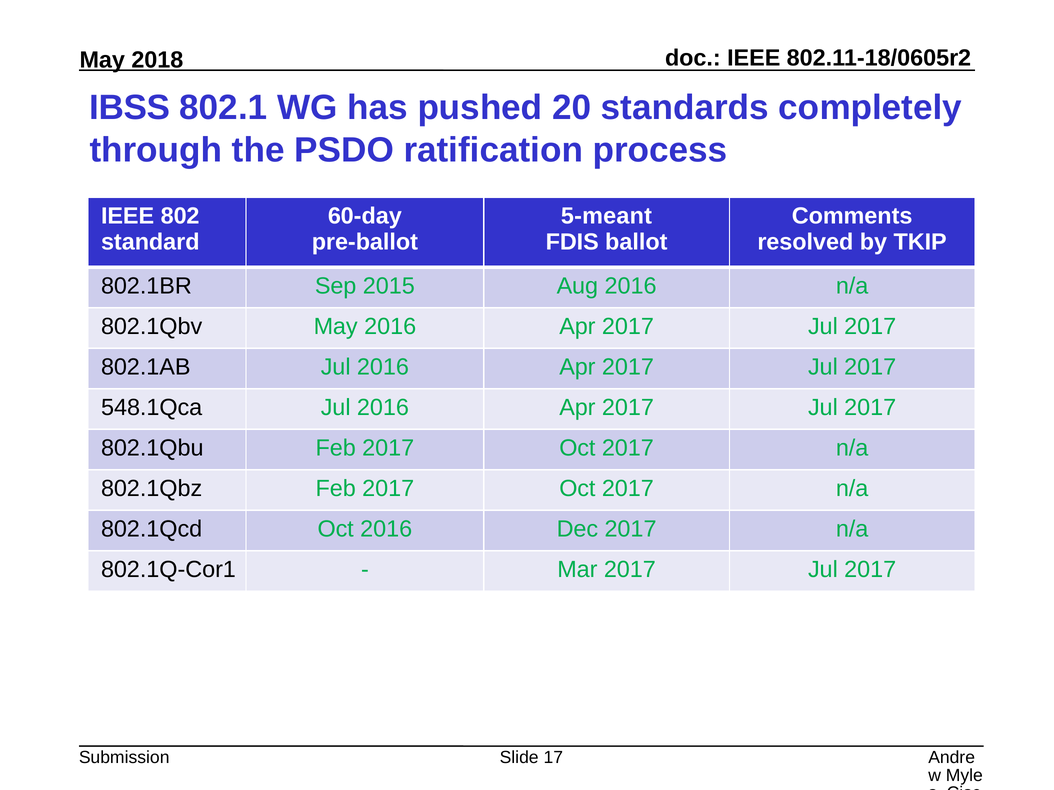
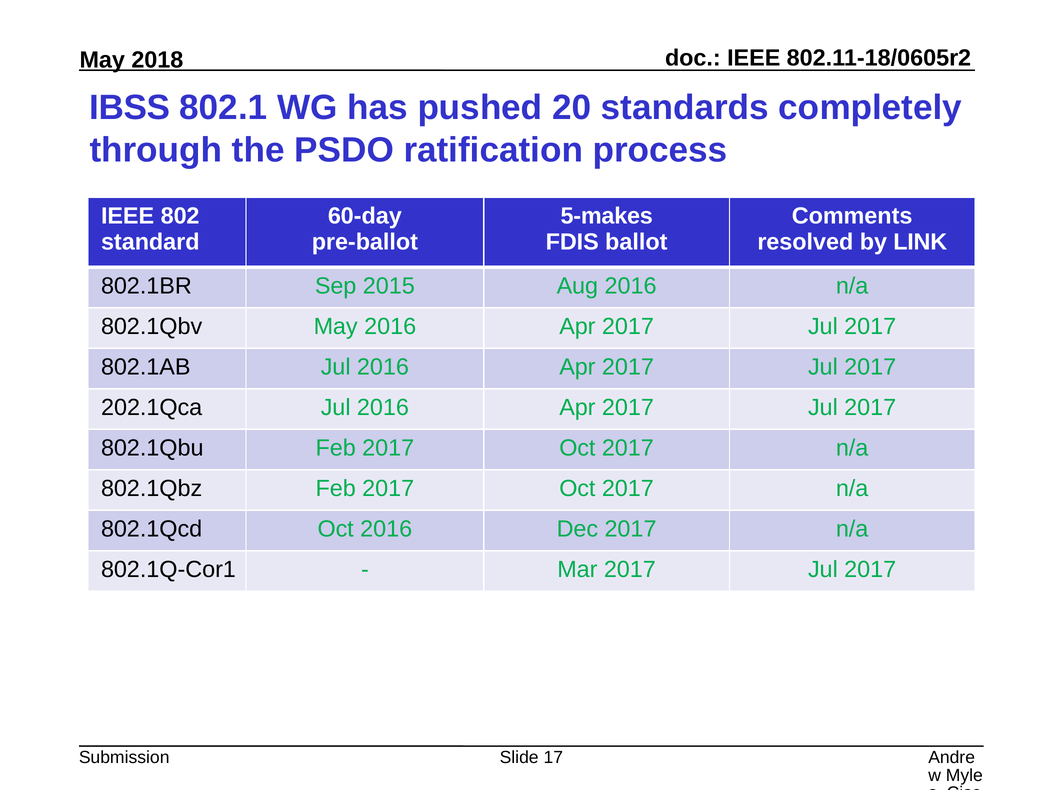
5-meant: 5-meant -> 5-makes
TKIP: TKIP -> LINK
548.1Qca: 548.1Qca -> 202.1Qca
